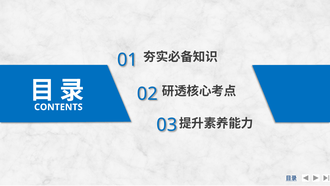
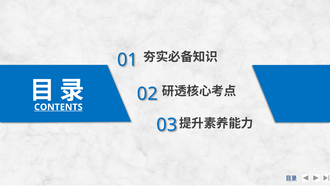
CONTENTS underline: none -> present
